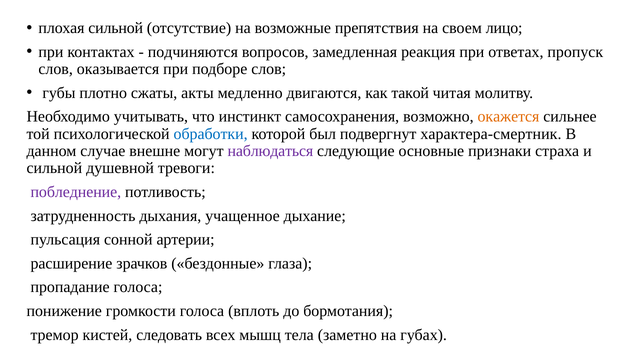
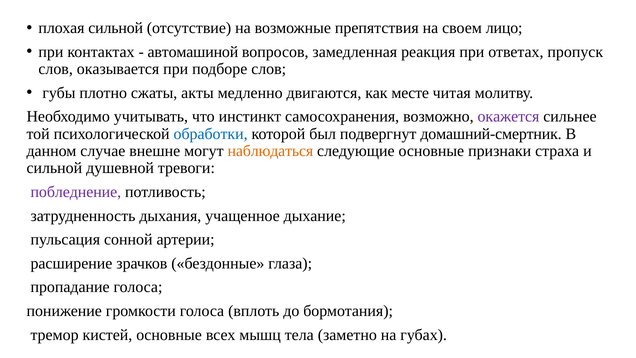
подчиняются: подчиняются -> автомашиной
такой: такой -> месте
окажется colour: orange -> purple
характера-смертник: характера-смертник -> домашний-смертник
наблюдаться colour: purple -> orange
кистей следовать: следовать -> основные
